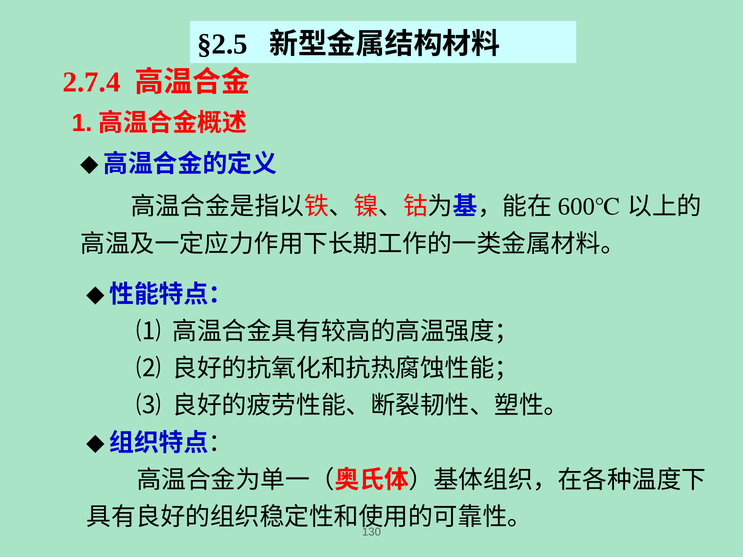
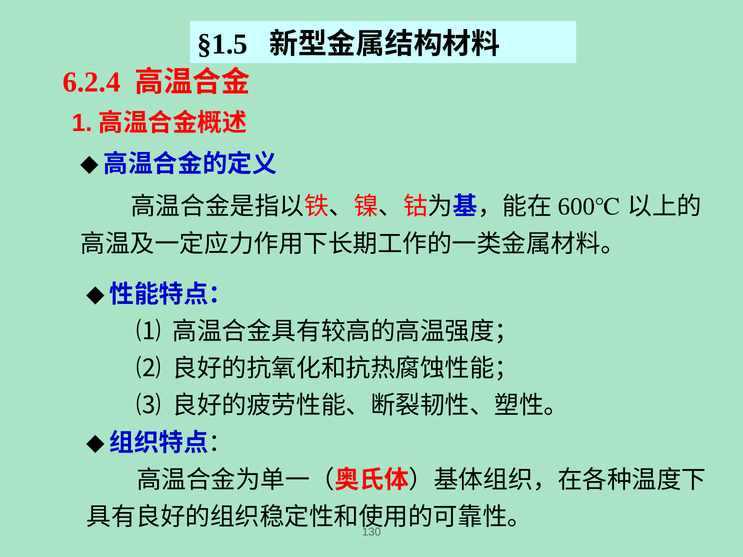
§2.5: §2.5 -> §1.5
2.7.4: 2.7.4 -> 6.2.4
